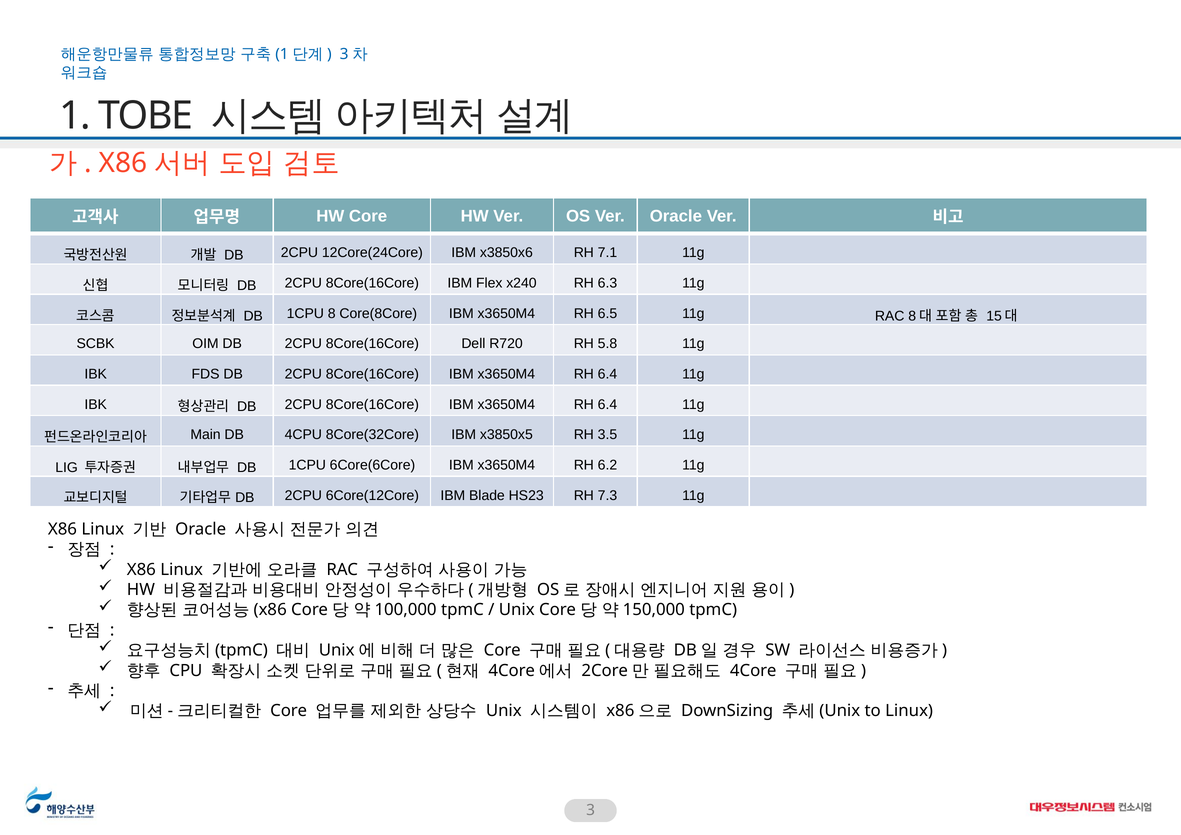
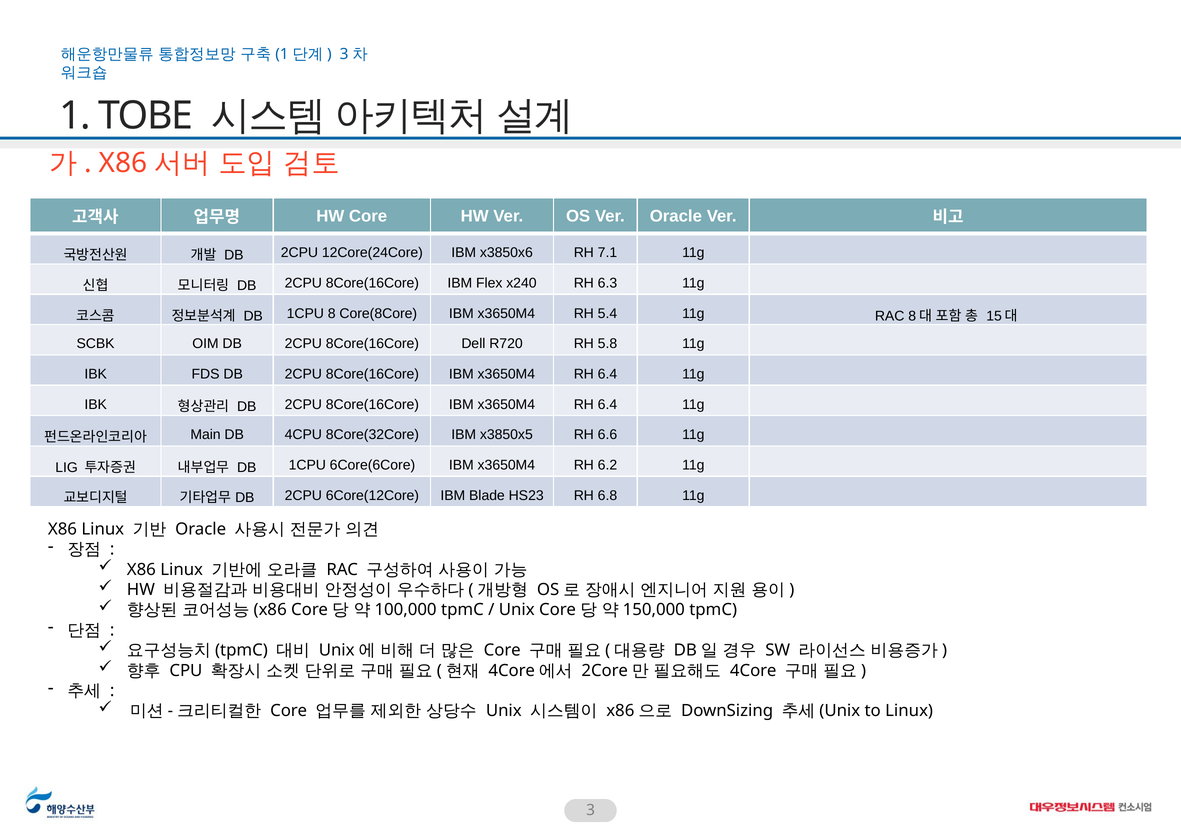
6.5: 6.5 -> 5.4
3.5: 3.5 -> 6.6
7.3: 7.3 -> 6.8
